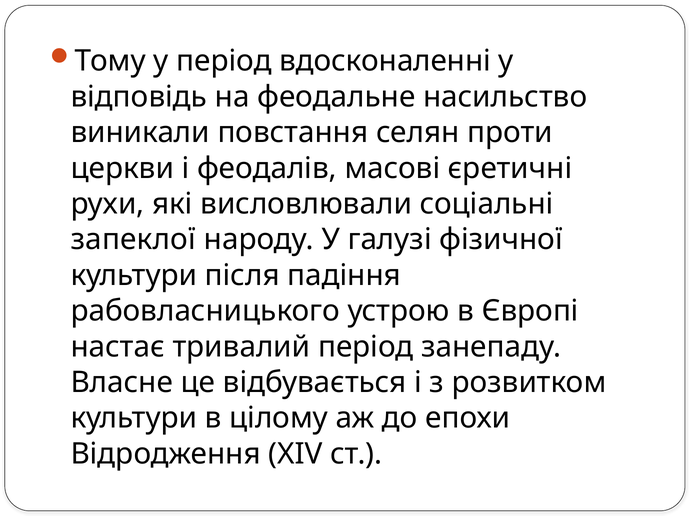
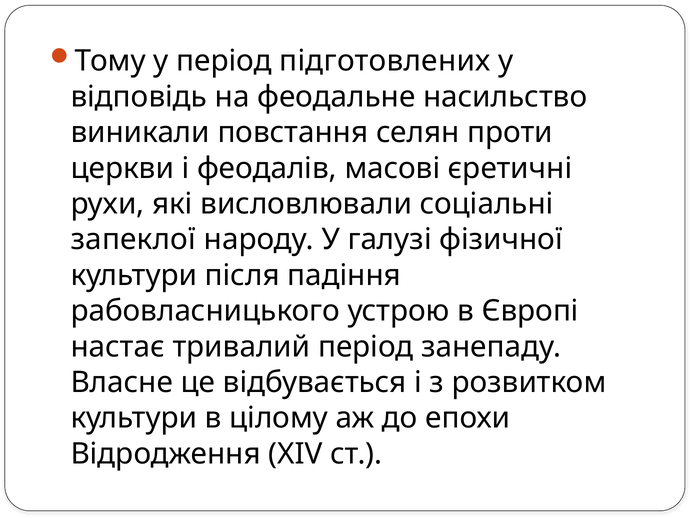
вдосконаленні: вдосконаленні -> підготовлених
